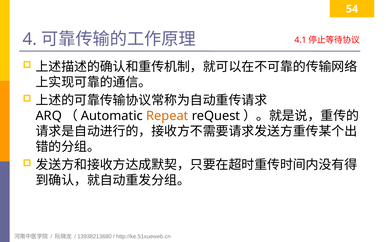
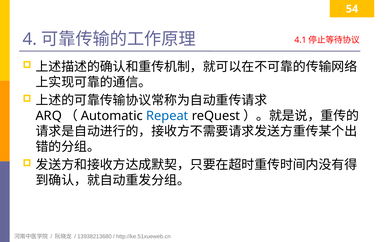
Repeat colour: orange -> blue
